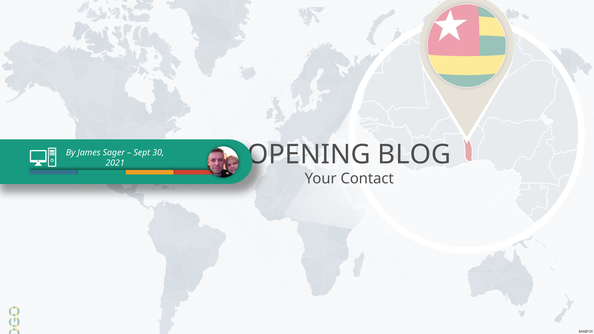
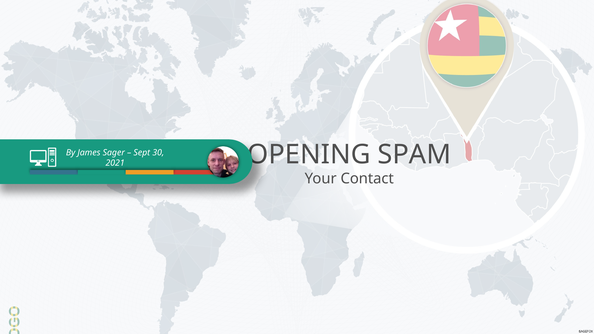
BLOG: BLOG -> SPAM
